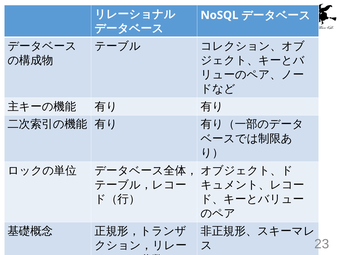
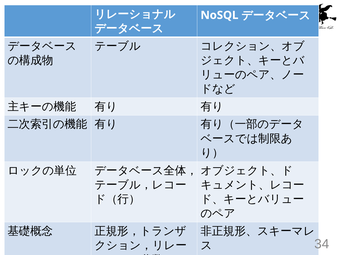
23: 23 -> 34
